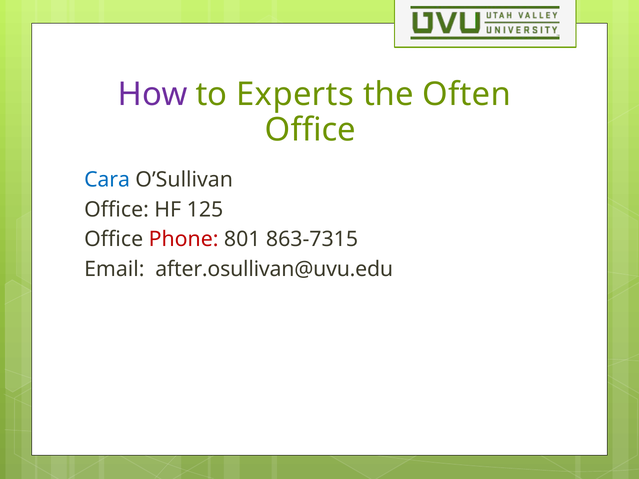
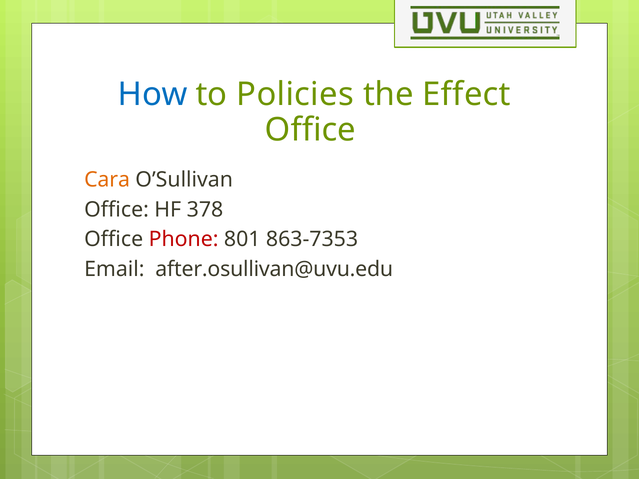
How colour: purple -> blue
Experts: Experts -> Policies
Often: Often -> Effect
Cara colour: blue -> orange
125: 125 -> 378
863-7315: 863-7315 -> 863-7353
